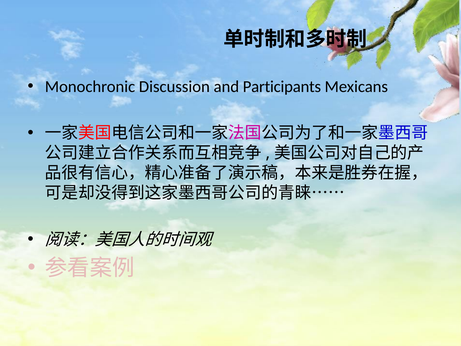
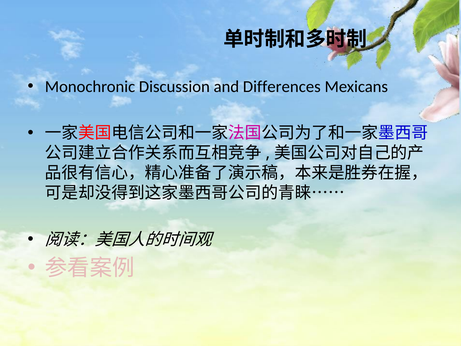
Participants: Participants -> Differences
